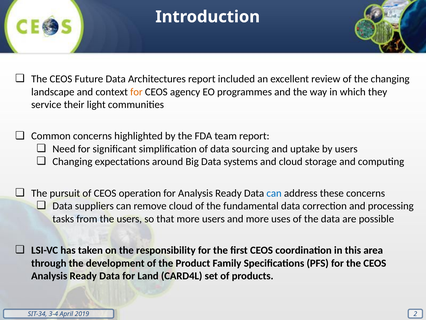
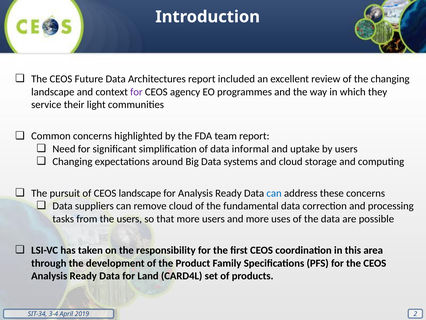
for at (136, 92) colour: orange -> purple
sourcing: sourcing -> informal
CEOS operation: operation -> landscape
